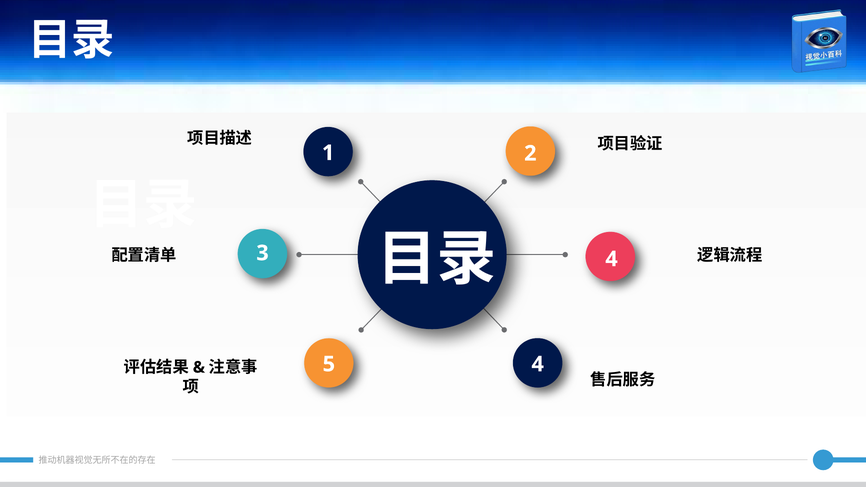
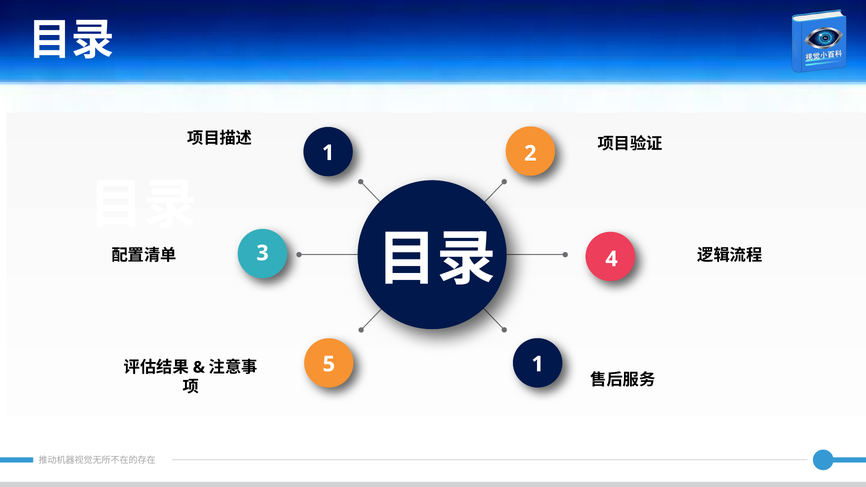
5 4: 4 -> 1
